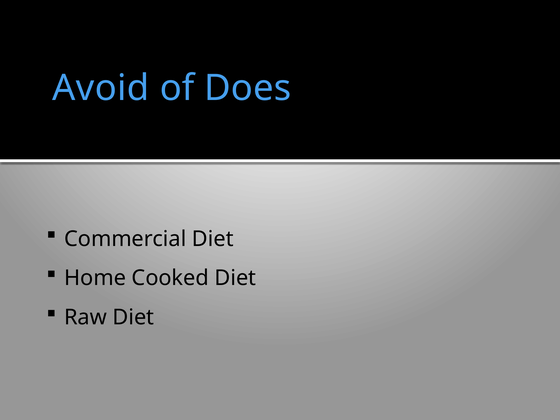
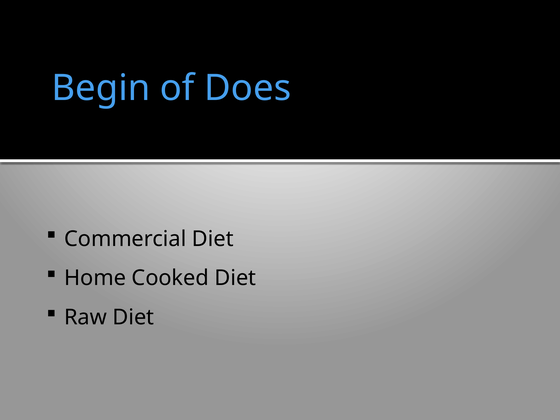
Avoid: Avoid -> Begin
